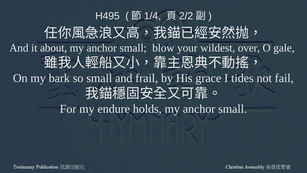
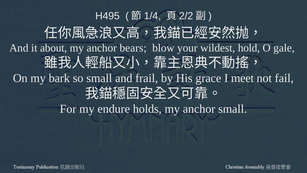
small at (133, 48): small -> bears
over: over -> hold
tides: tides -> meet
